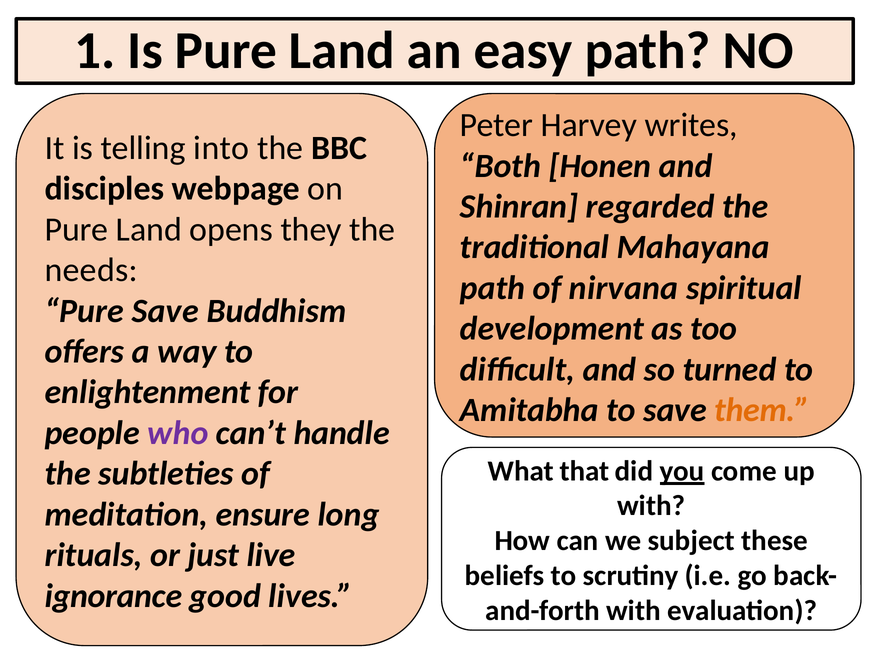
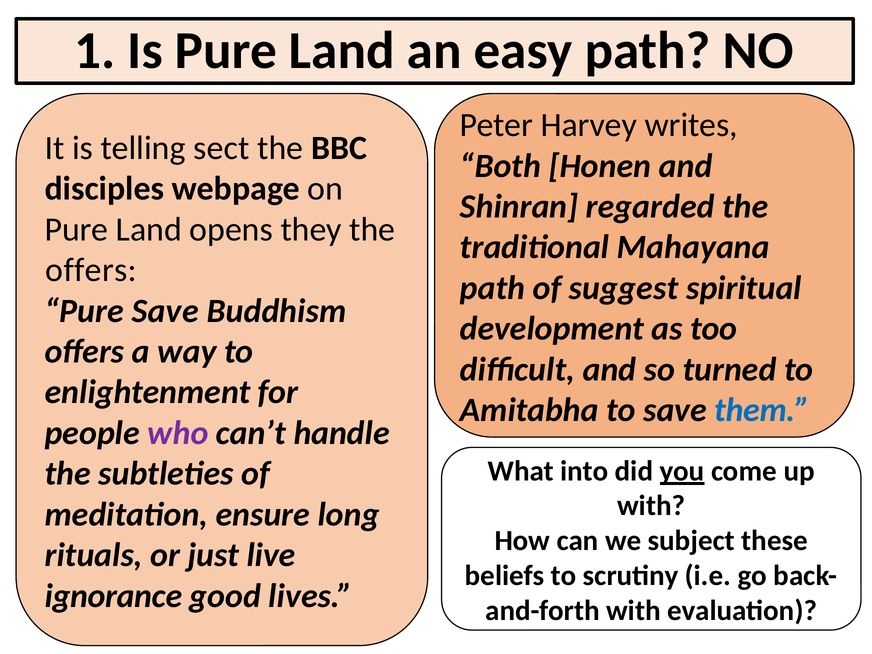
into: into -> sect
needs at (91, 270): needs -> offers
nirvana: nirvana -> suggest
them colour: orange -> blue
that: that -> into
